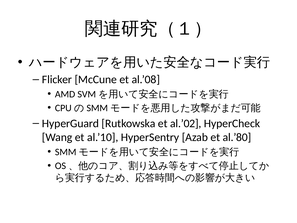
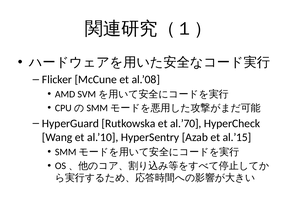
al.’02: al.’02 -> al.’70
al.’80: al.’80 -> al.’15
